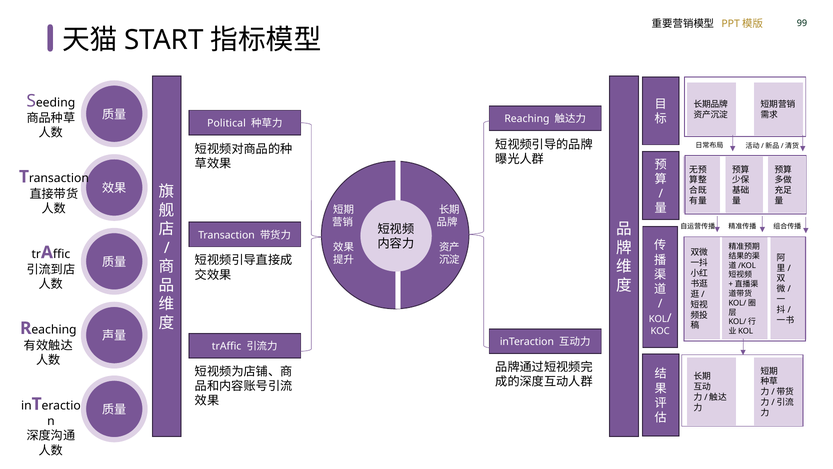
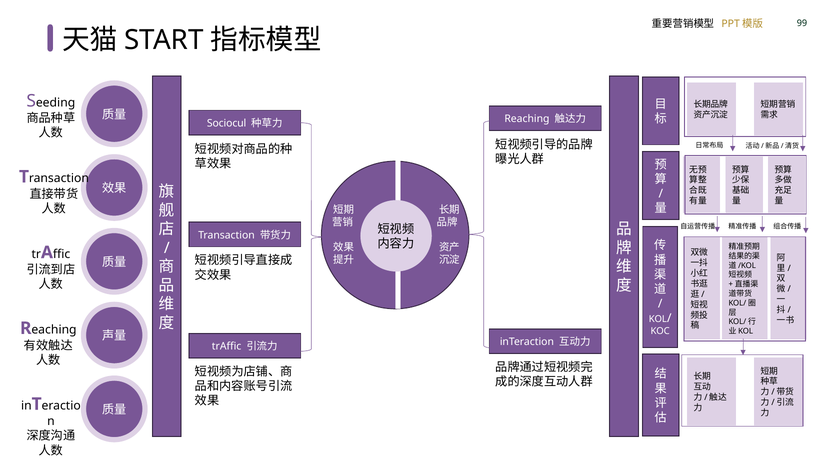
Political: Political -> Sociocul
